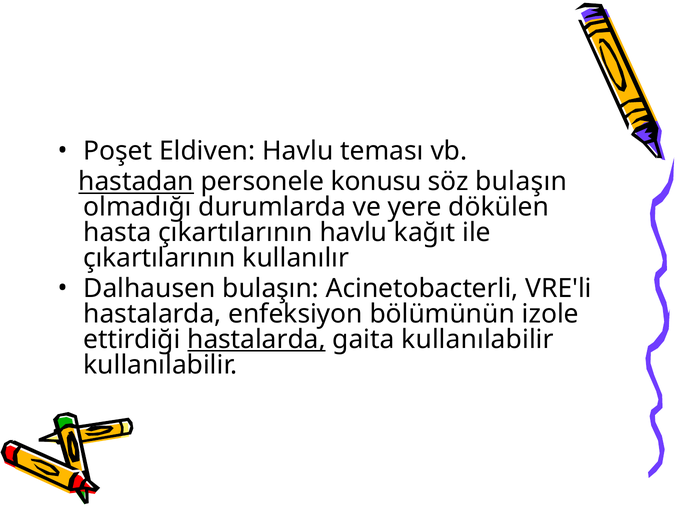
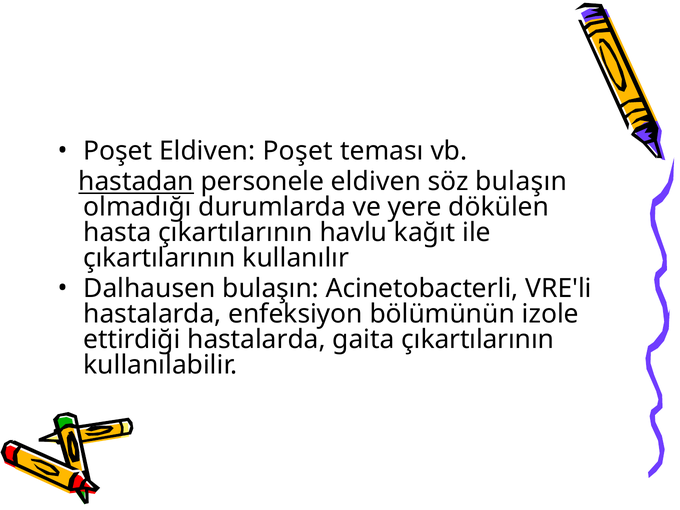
Eldiven Havlu: Havlu -> Poşet
personele konusu: konusu -> eldiven
hastalarda at (257, 339) underline: present -> none
gaita kullanılabilir: kullanılabilir -> çıkartılarının
